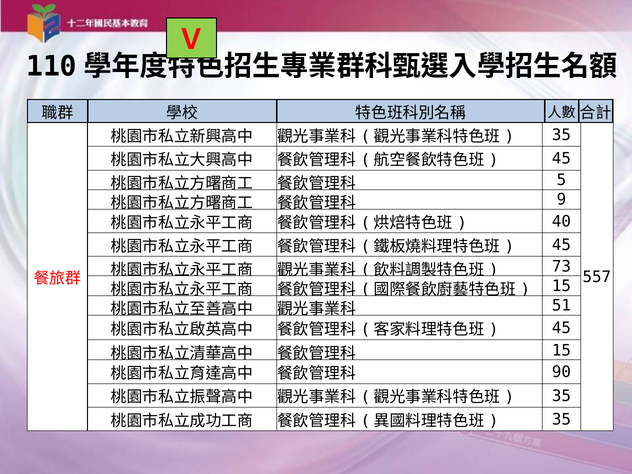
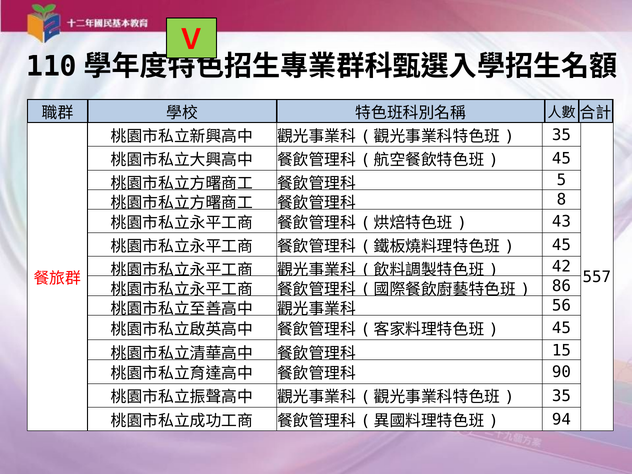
9: 9 -> 8
40: 40 -> 43
73: 73 -> 42
15 at (561, 286): 15 -> 86
51: 51 -> 56
35 at (561, 420): 35 -> 94
